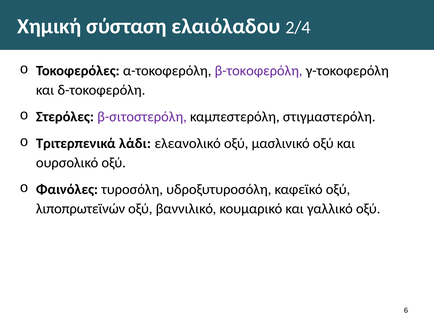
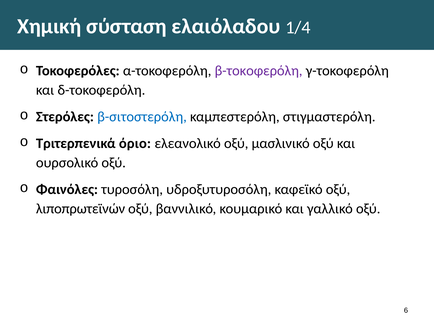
2/4: 2/4 -> 1/4
β-σιτοστερόλη colour: purple -> blue
λάδι: λάδι -> όριο
